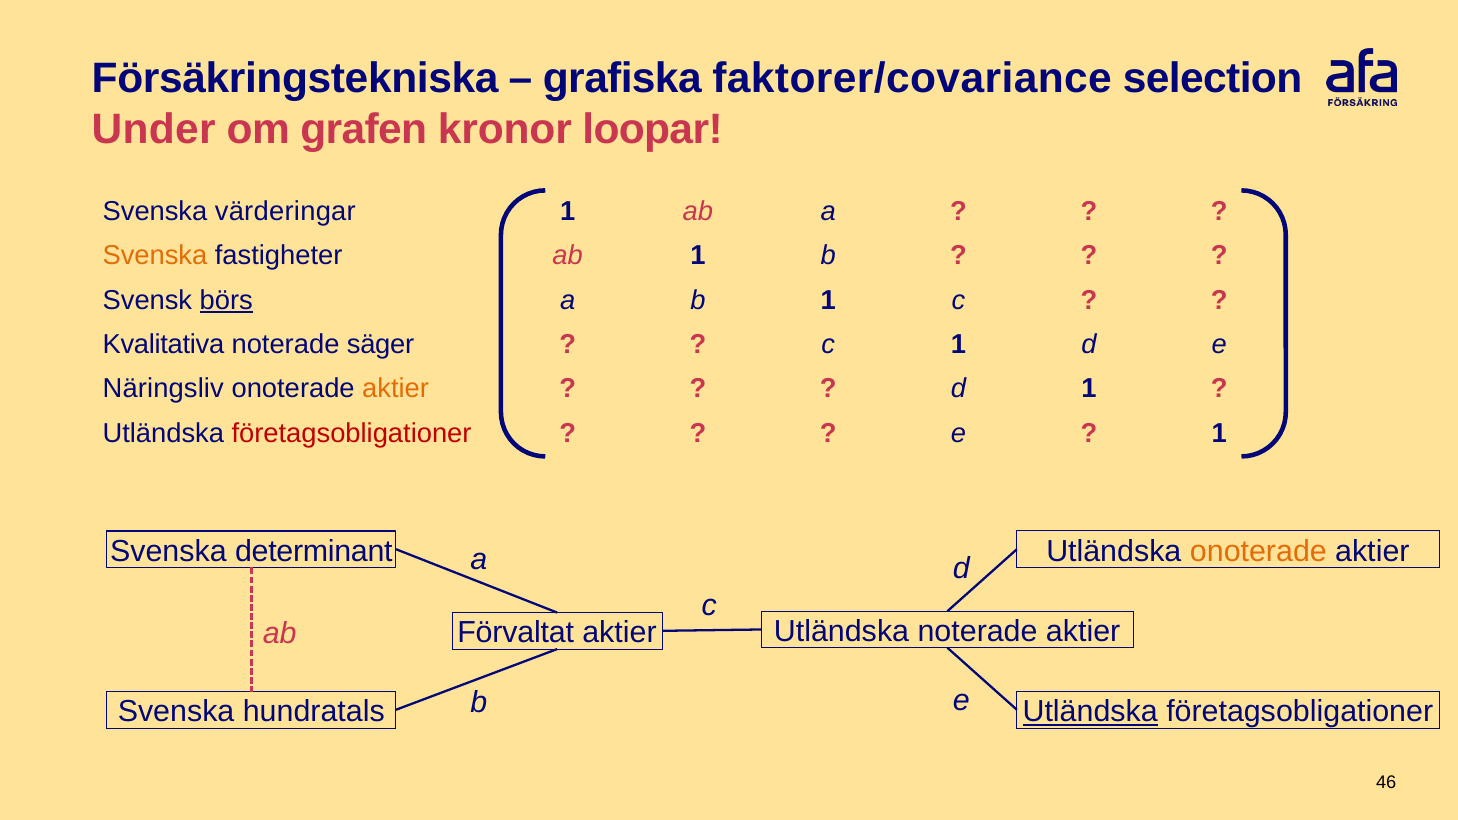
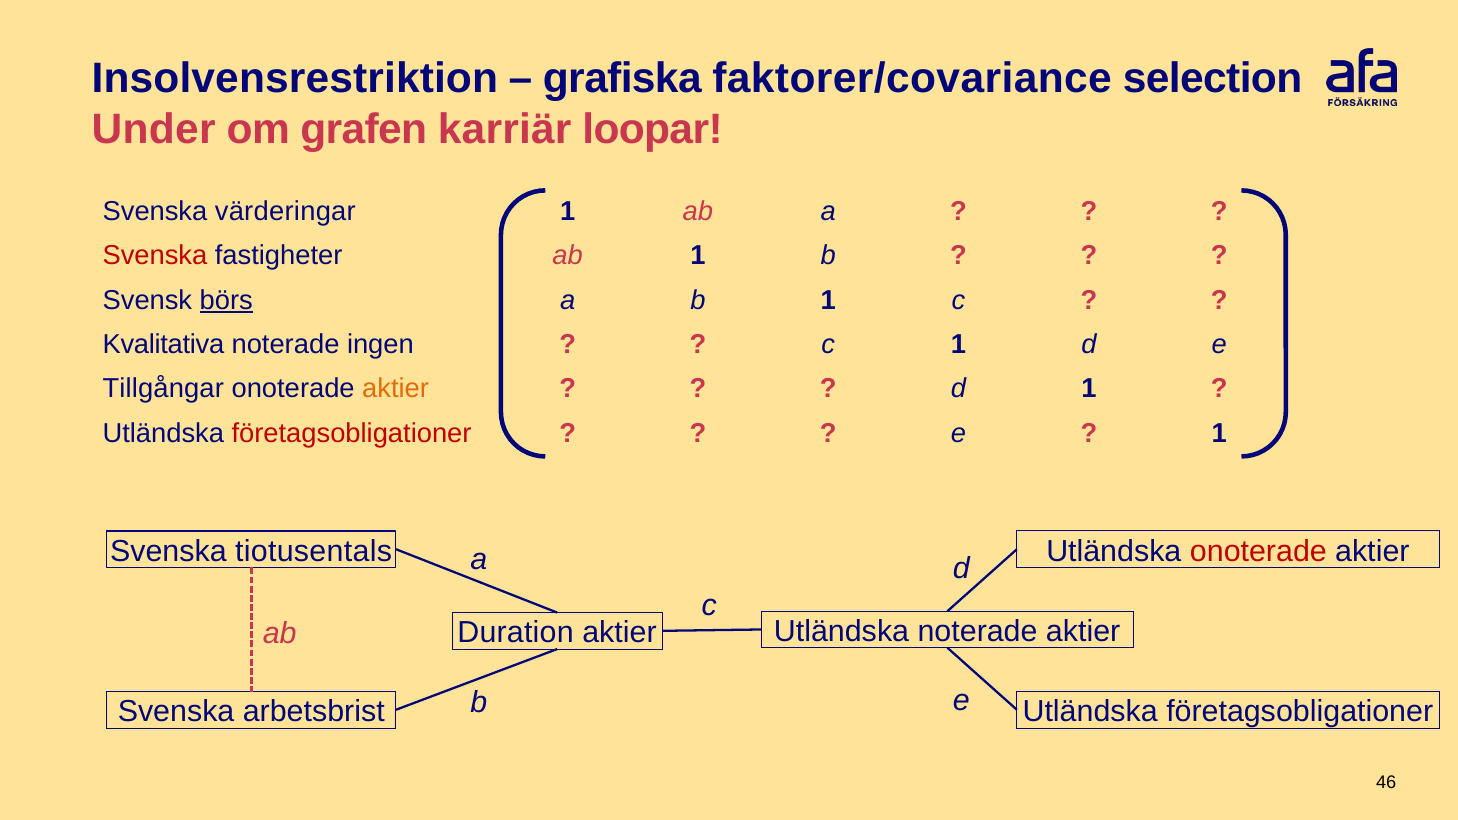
Försäkringstekniska: Försäkringstekniska -> Insolvensrestriktion
kronor: kronor -> karriär
Svenska at (155, 256) colour: orange -> red
säger: säger -> ingen
Näringsliv: Näringsliv -> Tillgångar
determinant: determinant -> tiotusentals
onoterade at (1258, 551) colour: orange -> red
Förvaltat: Förvaltat -> Duration
hundratals: hundratals -> arbetsbrist
Utländska at (1090, 712) underline: present -> none
